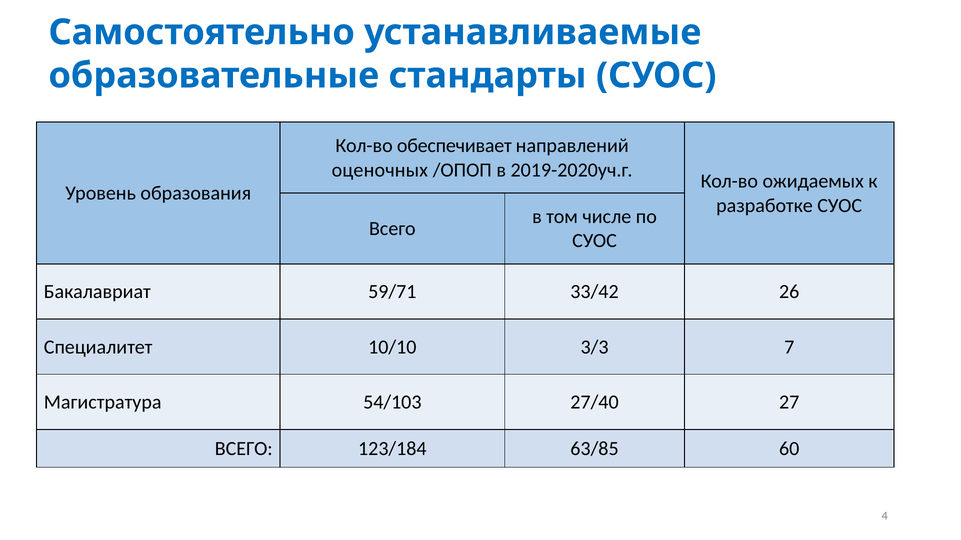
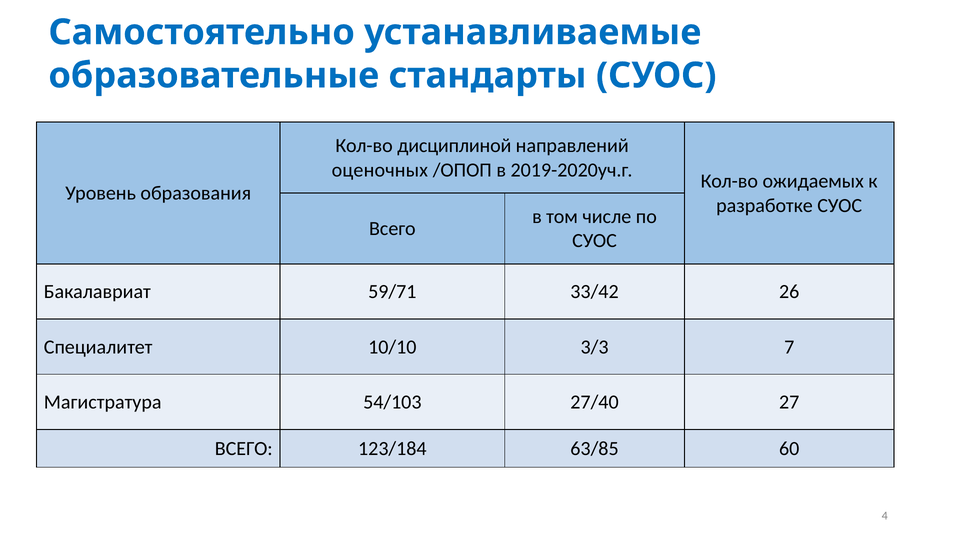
обеспечивает: обеспечивает -> дисциплиной
